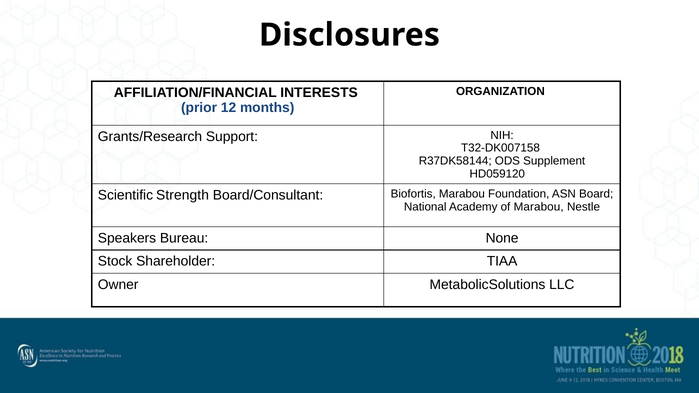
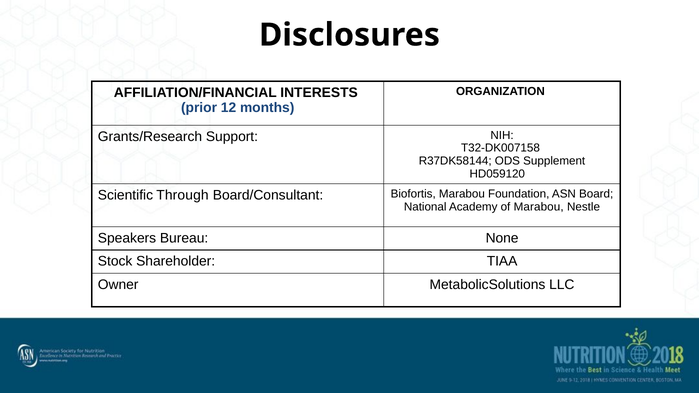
Strength: Strength -> Through
